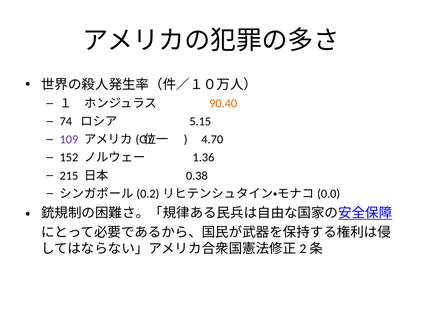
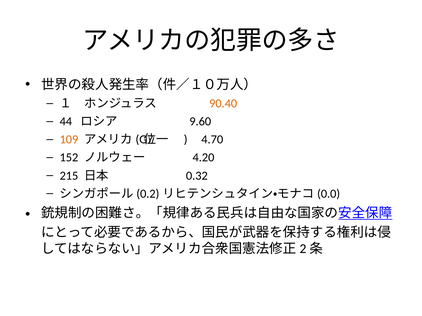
74: 74 -> 44
5.15: 5.15 -> 9.60
109 colour: purple -> orange
1.36: 1.36 -> 4.20
0.38: 0.38 -> 0.32
